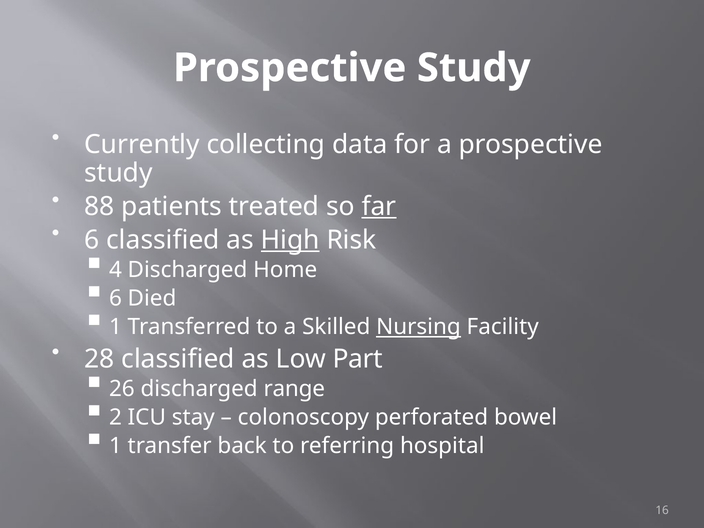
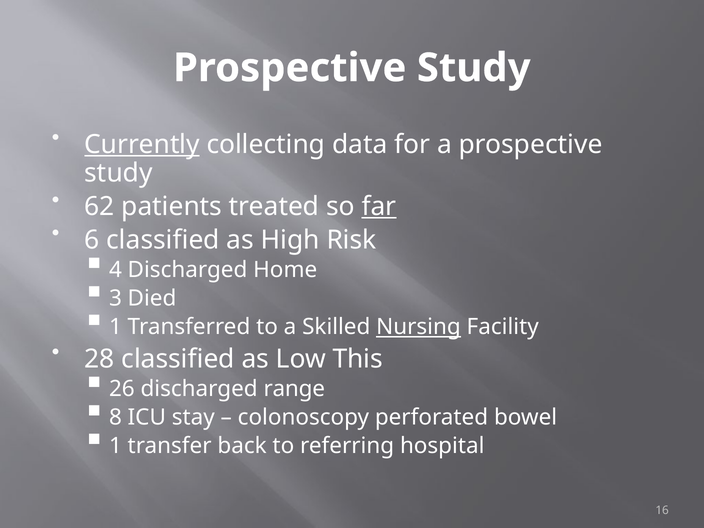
Currently underline: none -> present
88: 88 -> 62
High underline: present -> none
6 at (115, 298): 6 -> 3
Part: Part -> This
2: 2 -> 8
